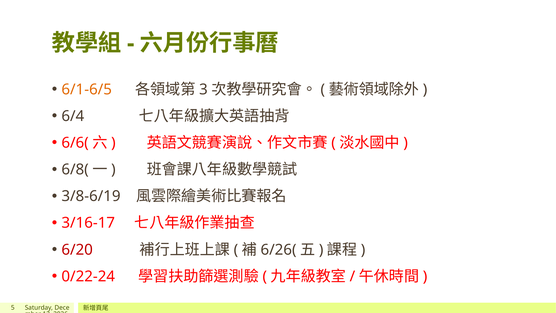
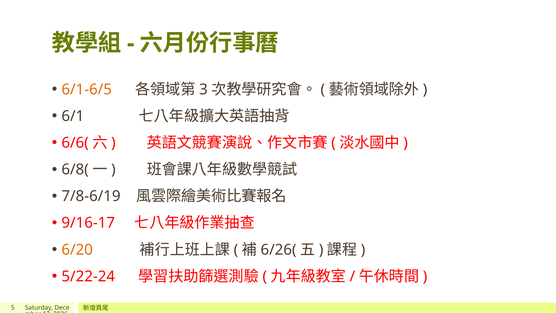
6/4: 6/4 -> 6/1
3/8-6/19: 3/8-6/19 -> 7/8-6/19
3/16-17: 3/16-17 -> 9/16-17
6/20 colour: red -> orange
0/22-24: 0/22-24 -> 5/22-24
